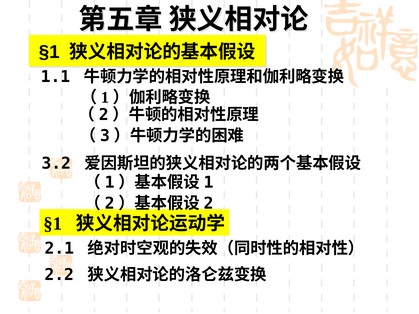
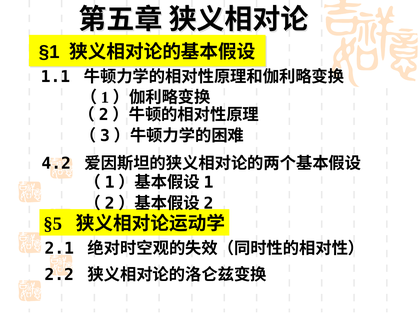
3.2: 3.2 -> 4.2
§1 at (53, 224): §1 -> §5
